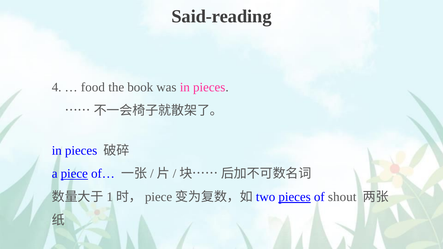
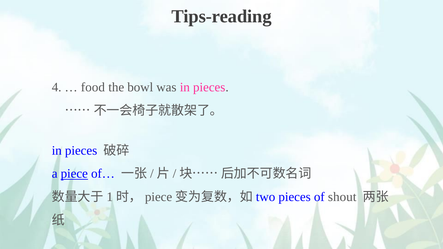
Said-reading: Said-reading -> Tips-reading
book: book -> bowl
pieces at (295, 197) underline: present -> none
